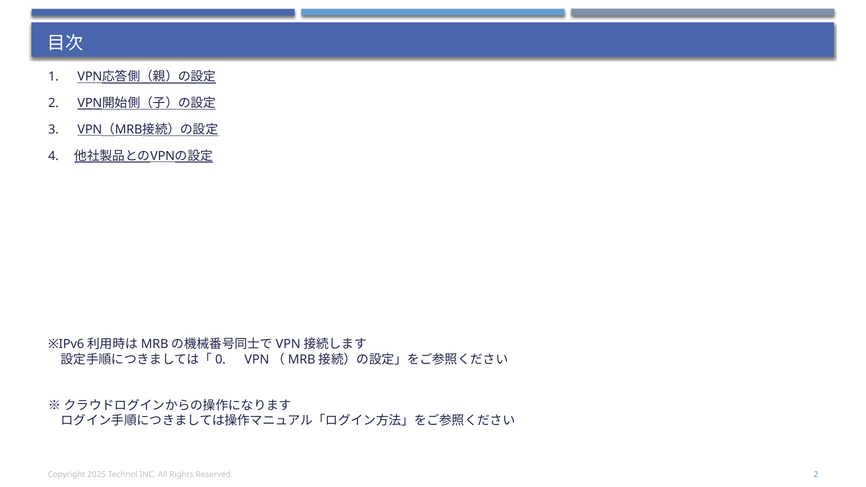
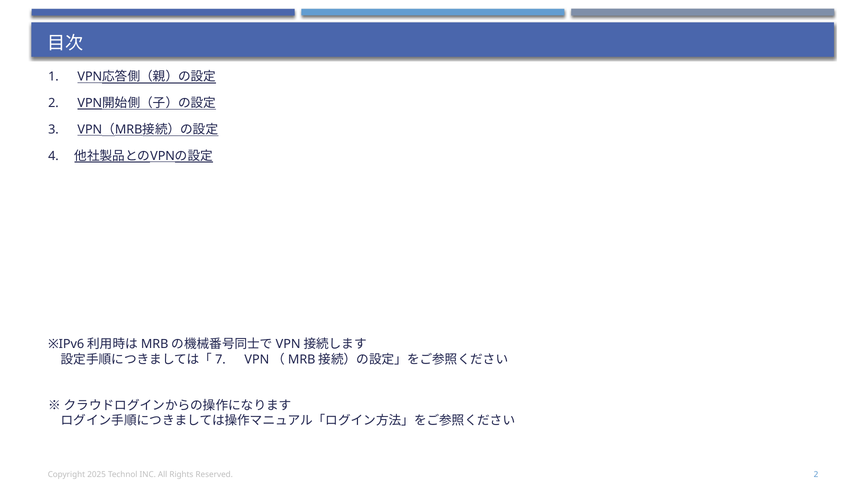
0: 0 -> 7
